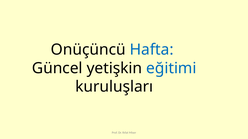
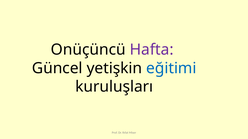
Hafta colour: blue -> purple
